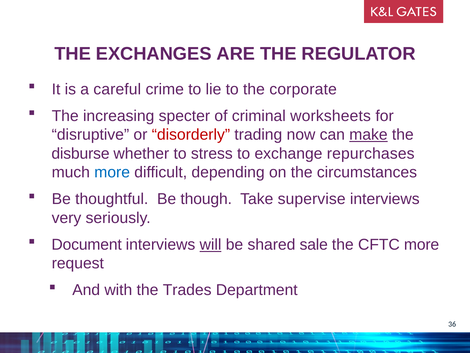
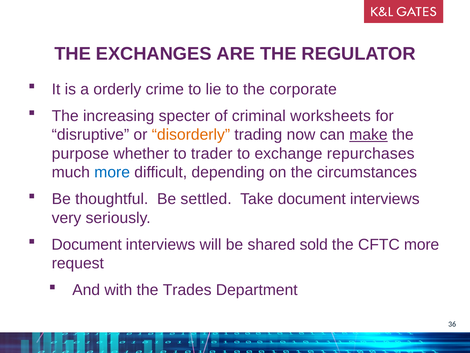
careful: careful -> orderly
disorderly colour: red -> orange
disburse: disburse -> purpose
stress: stress -> trader
though: though -> settled
Take supervise: supervise -> document
will underline: present -> none
sale: sale -> sold
